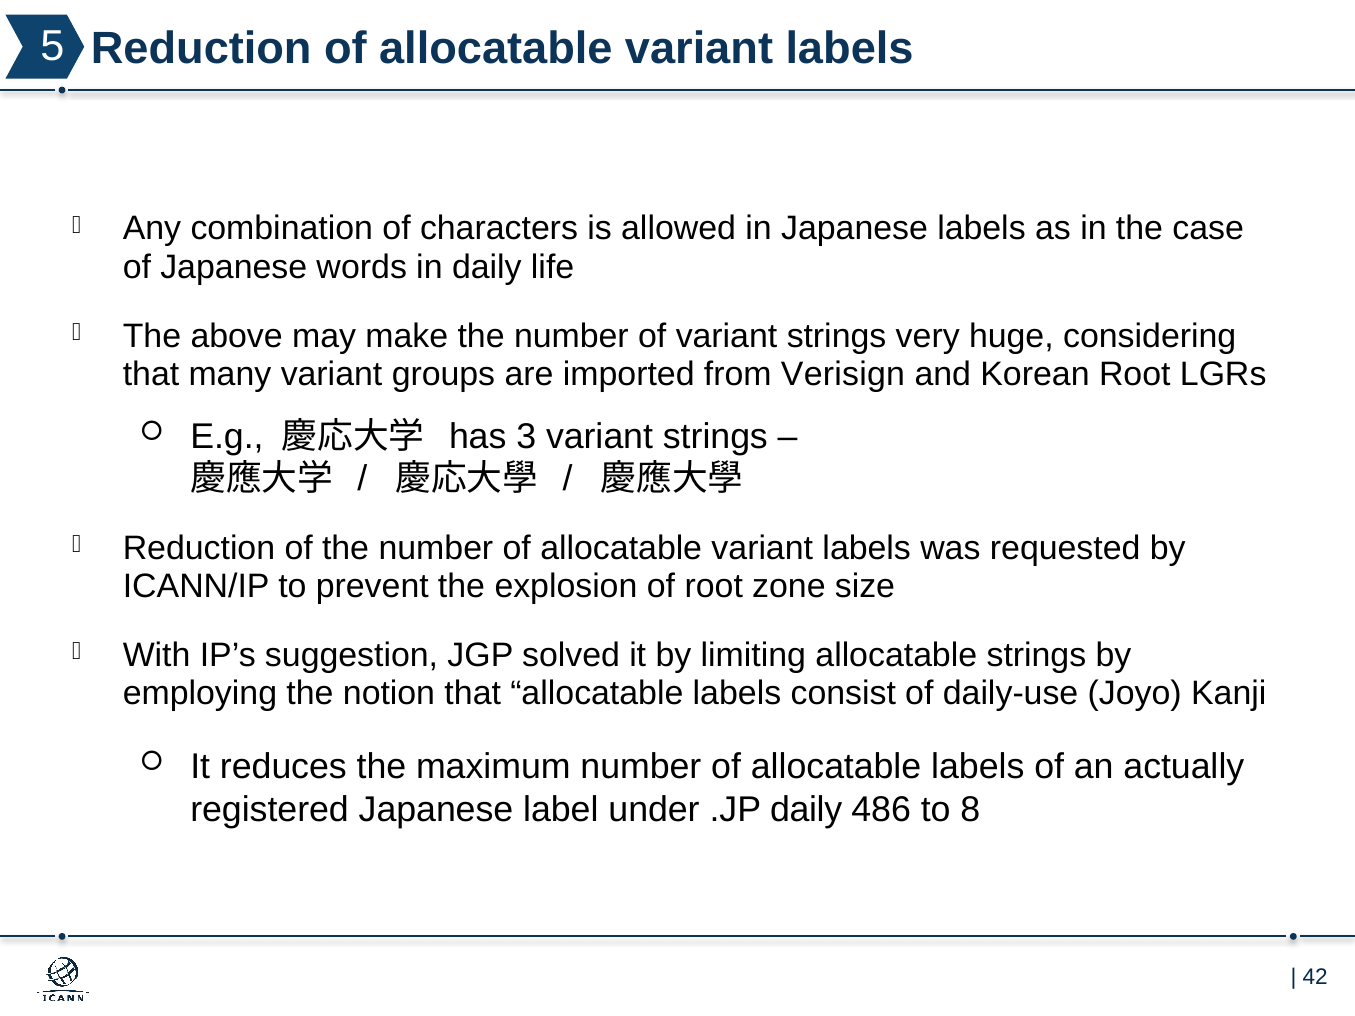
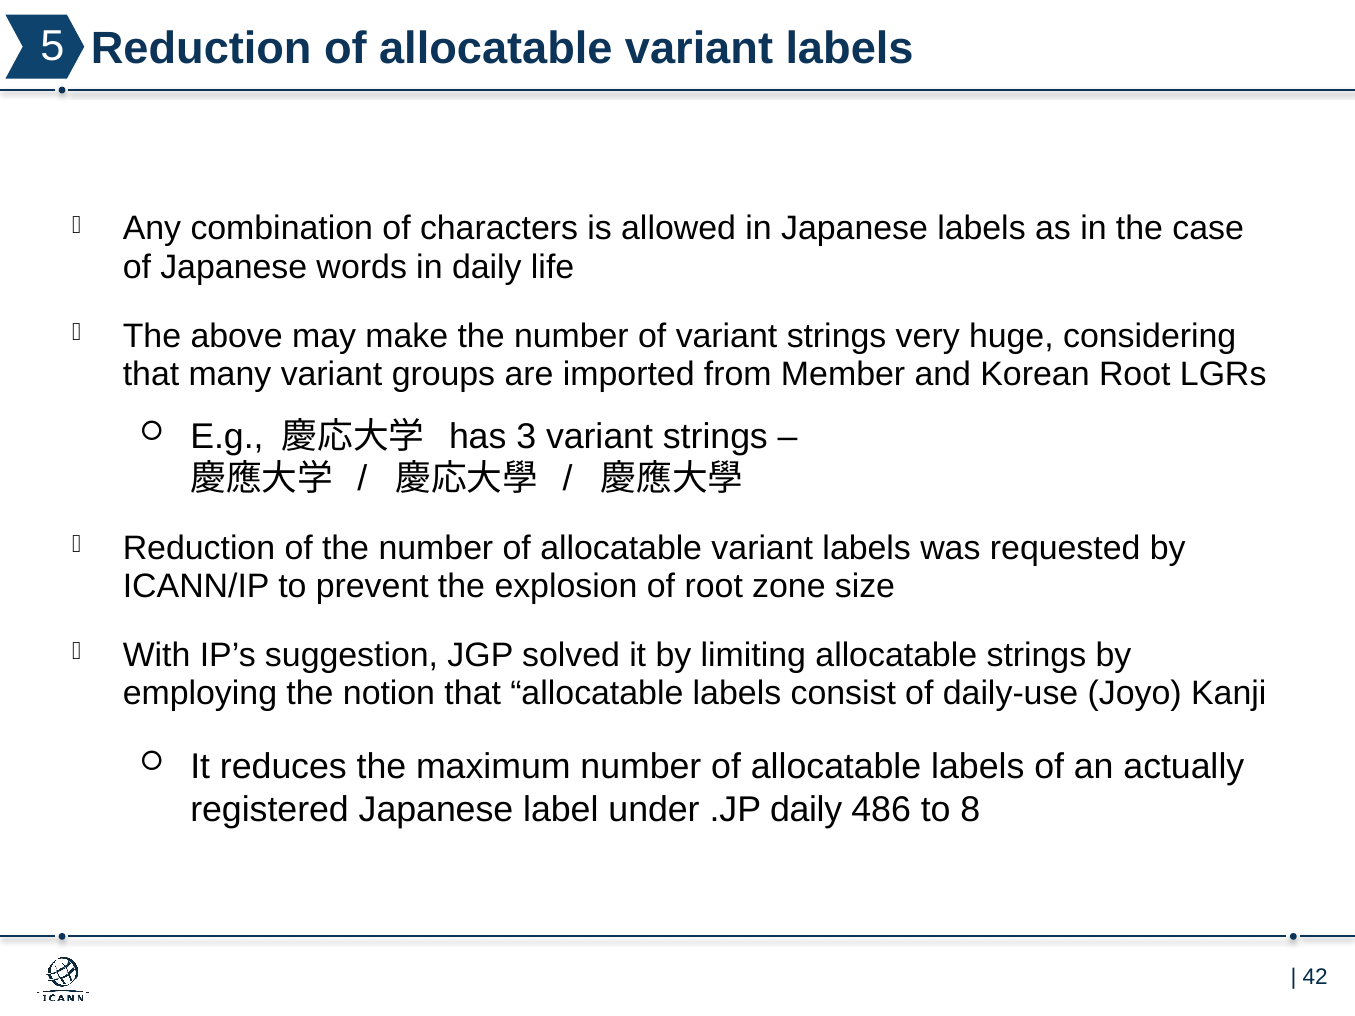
Verisign: Verisign -> Member
